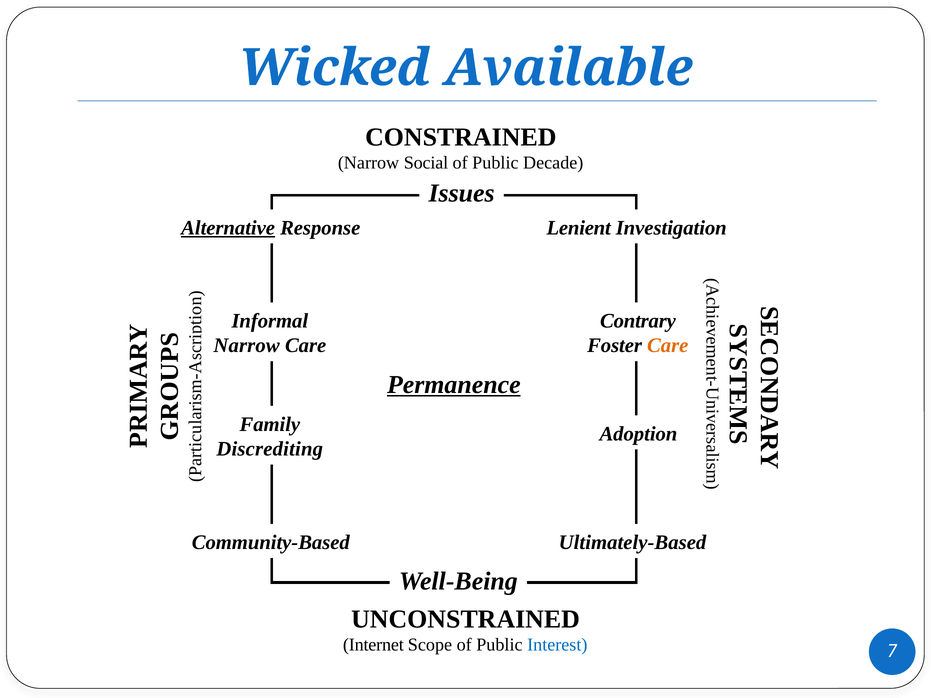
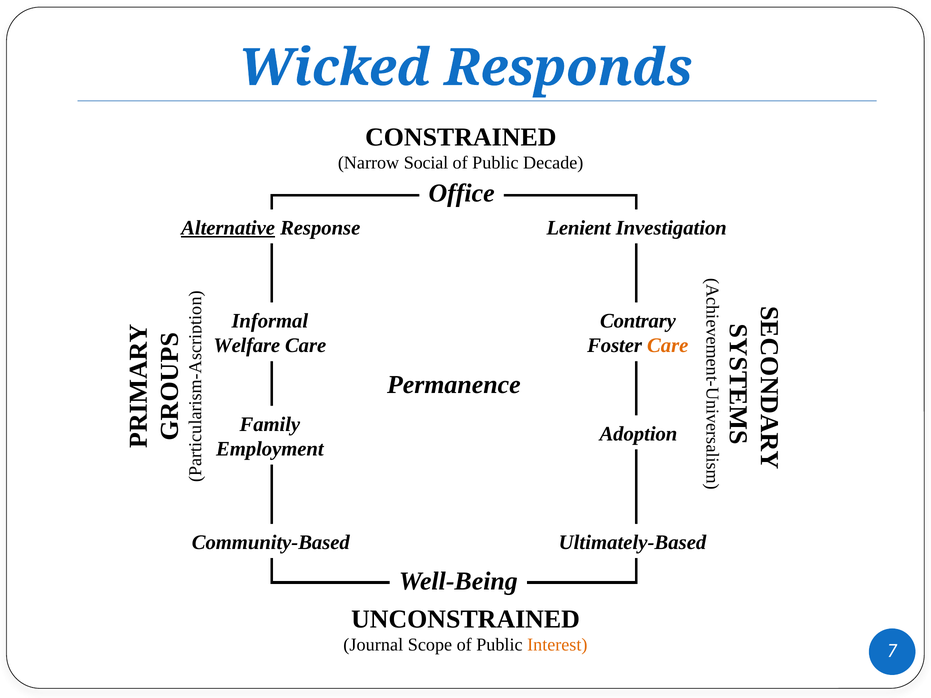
Available: Available -> Responds
Issues: Issues -> Office
Narrow at (247, 346): Narrow -> Welfare
Permanence underline: present -> none
Discrediting: Discrediting -> Employment
Internet: Internet -> Journal
Interest colour: blue -> orange
